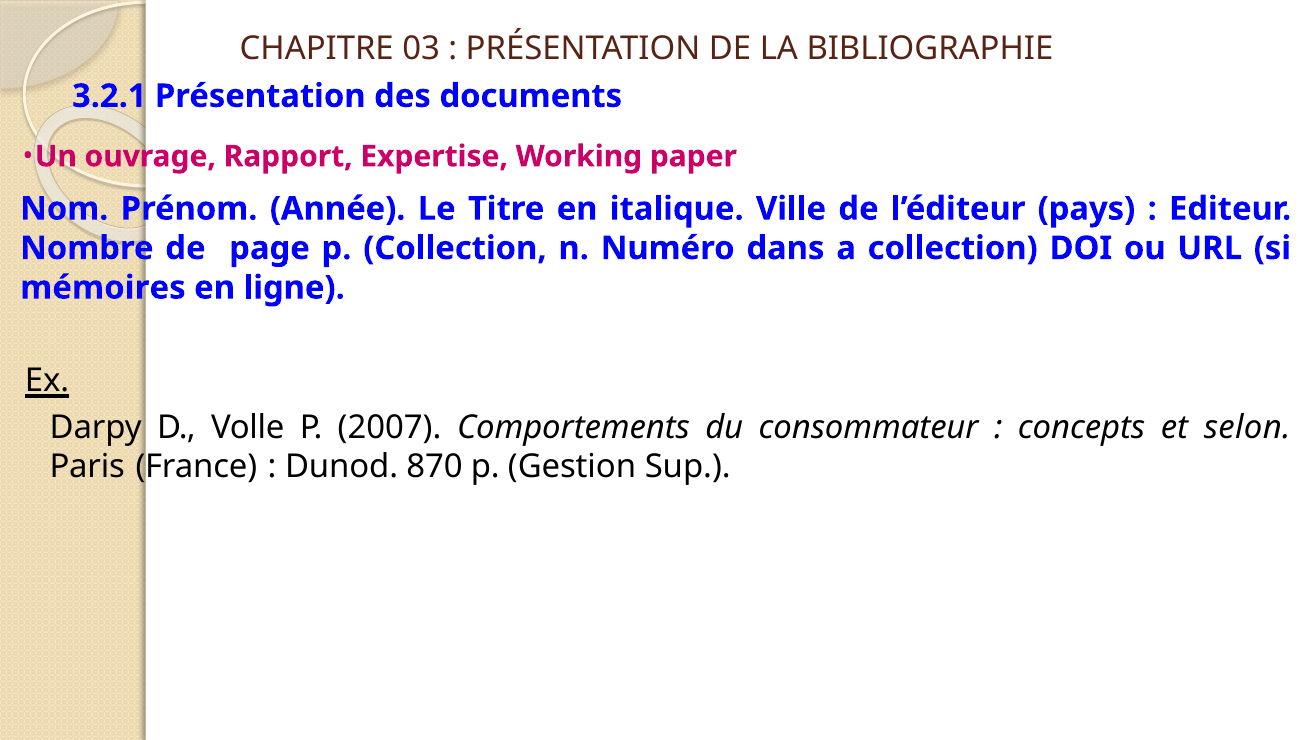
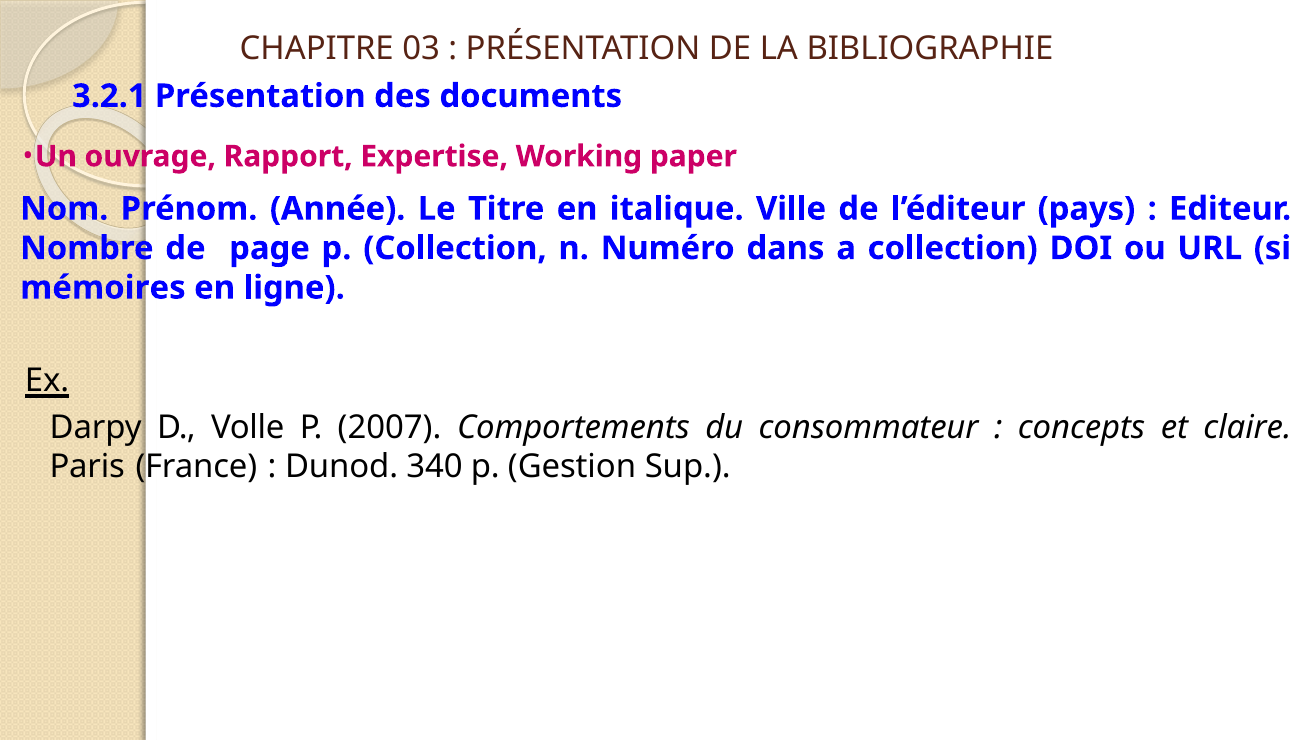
selon: selon -> claire
870: 870 -> 340
